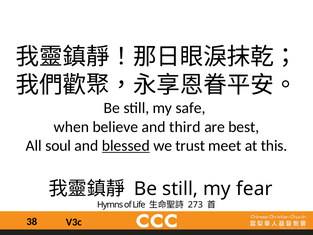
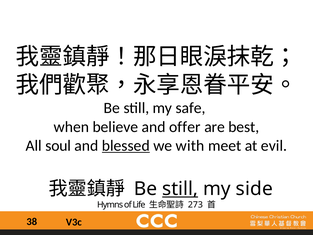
third: third -> offer
trust: trust -> with
this: this -> evil
still at (180, 189) underline: none -> present
fear: fear -> side
